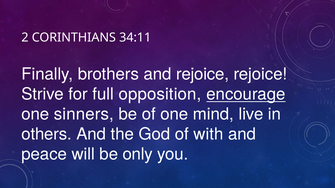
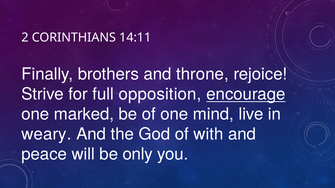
34:11: 34:11 -> 14:11
and rejoice: rejoice -> throne
sinners: sinners -> marked
others: others -> weary
